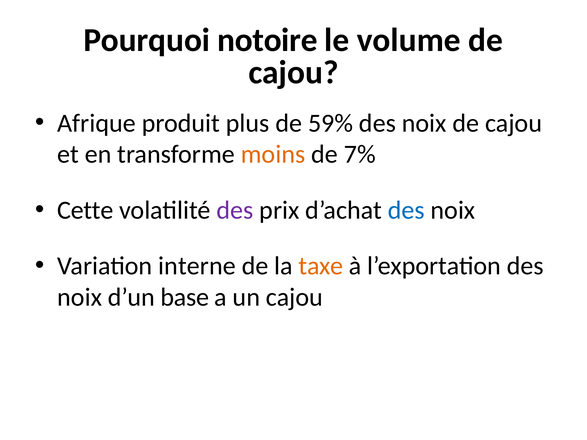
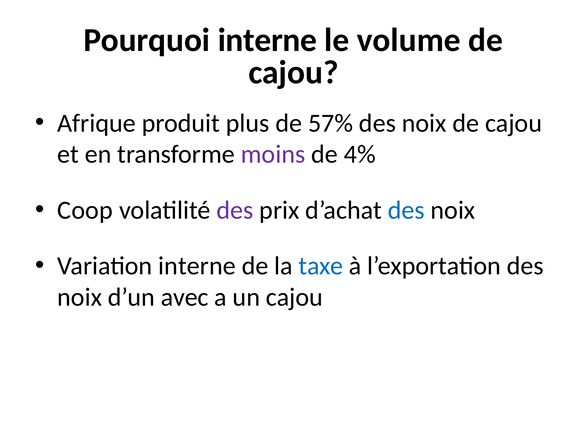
Pourquoi notoire: notoire -> interne
59%: 59% -> 57%
moins colour: orange -> purple
7%: 7% -> 4%
Cette: Cette -> Coop
taxe colour: orange -> blue
base: base -> avec
